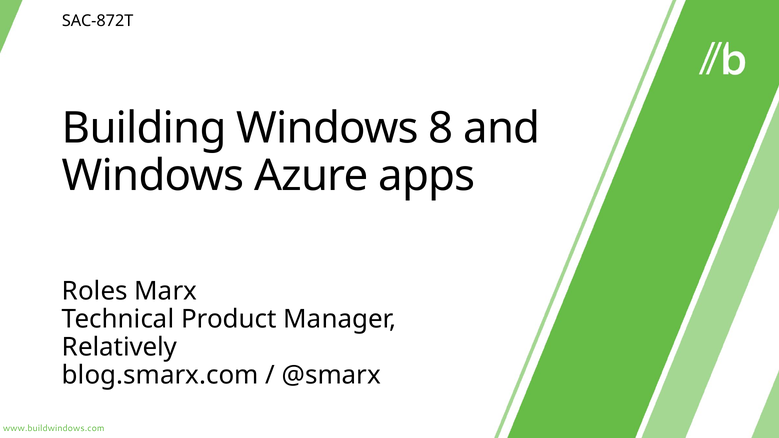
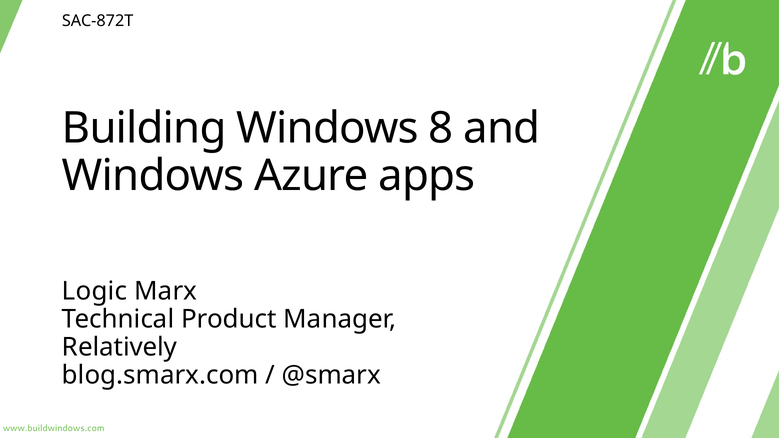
Roles: Roles -> Logic
